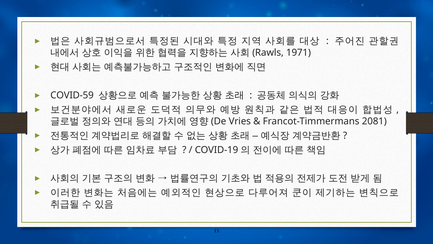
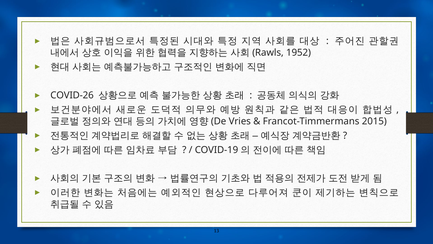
1971: 1971 -> 1952
COVID-59: COVID-59 -> COVID-26
2081: 2081 -> 2015
